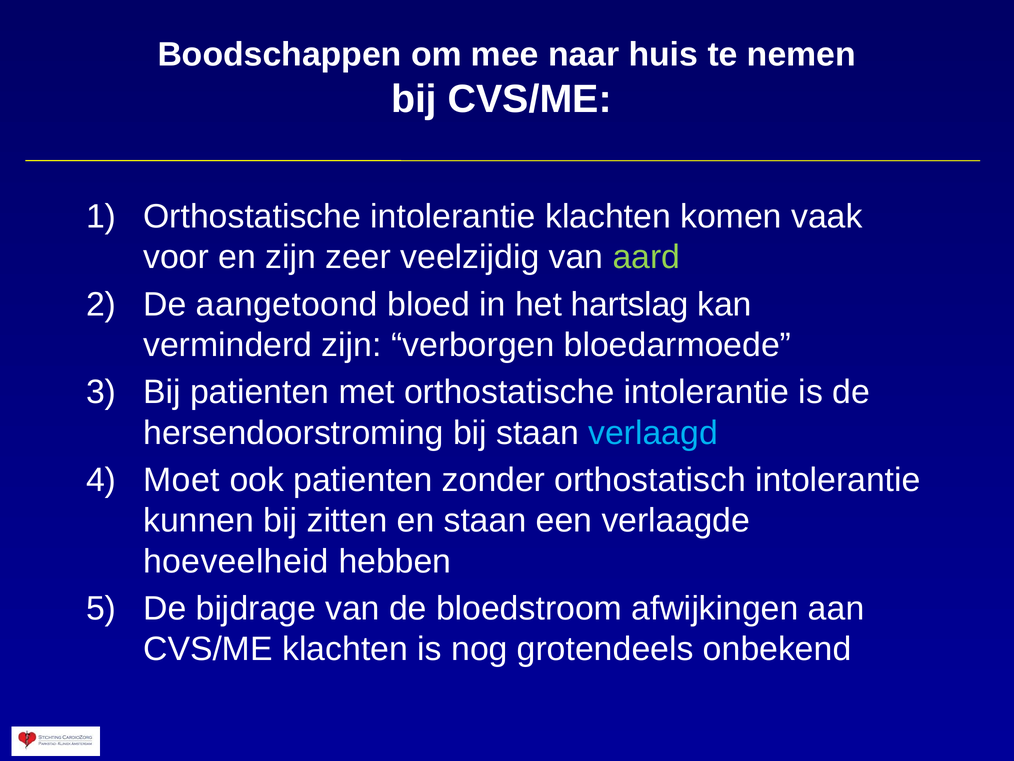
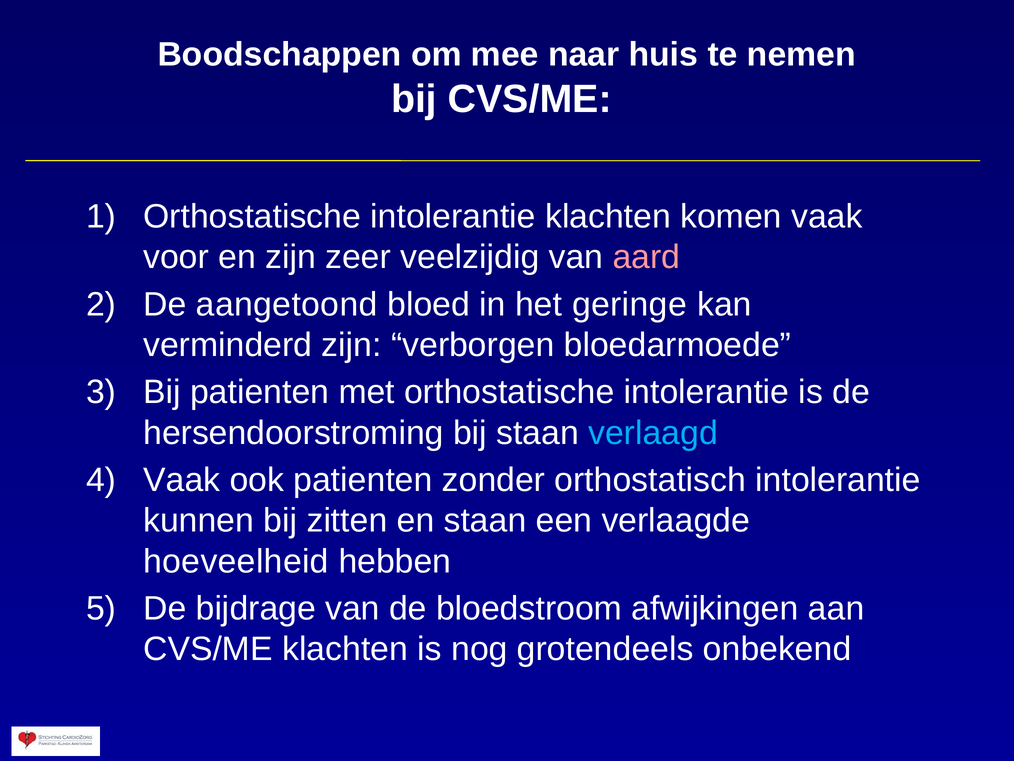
aard colour: light green -> pink
hartslag: hartslag -> geringe
Moet at (182, 480): Moet -> Vaak
